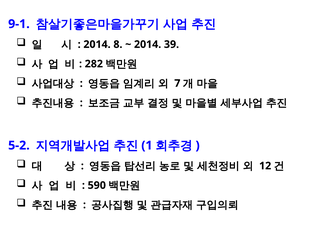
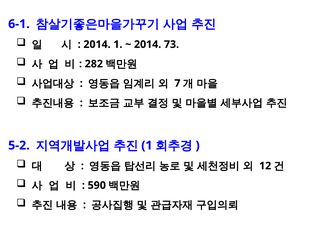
9-1: 9-1 -> 6-1
2014 8: 8 -> 1
39: 39 -> 73
